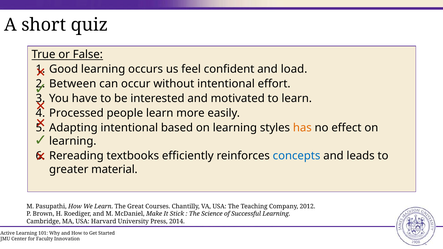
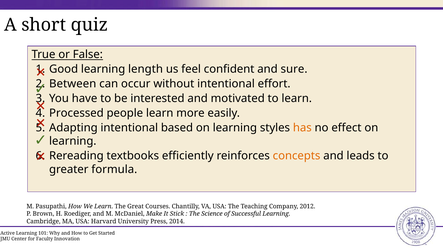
occurs: occurs -> length
load: load -> sure
concepts colour: blue -> orange
material: material -> formula
